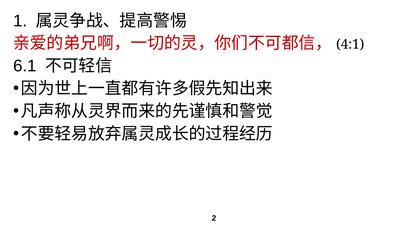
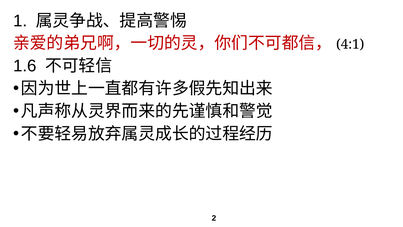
6.1: 6.1 -> 1.6
